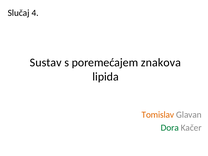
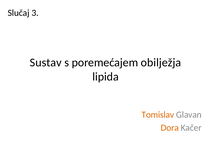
4: 4 -> 3
znakova: znakova -> obilježja
Dora colour: green -> orange
